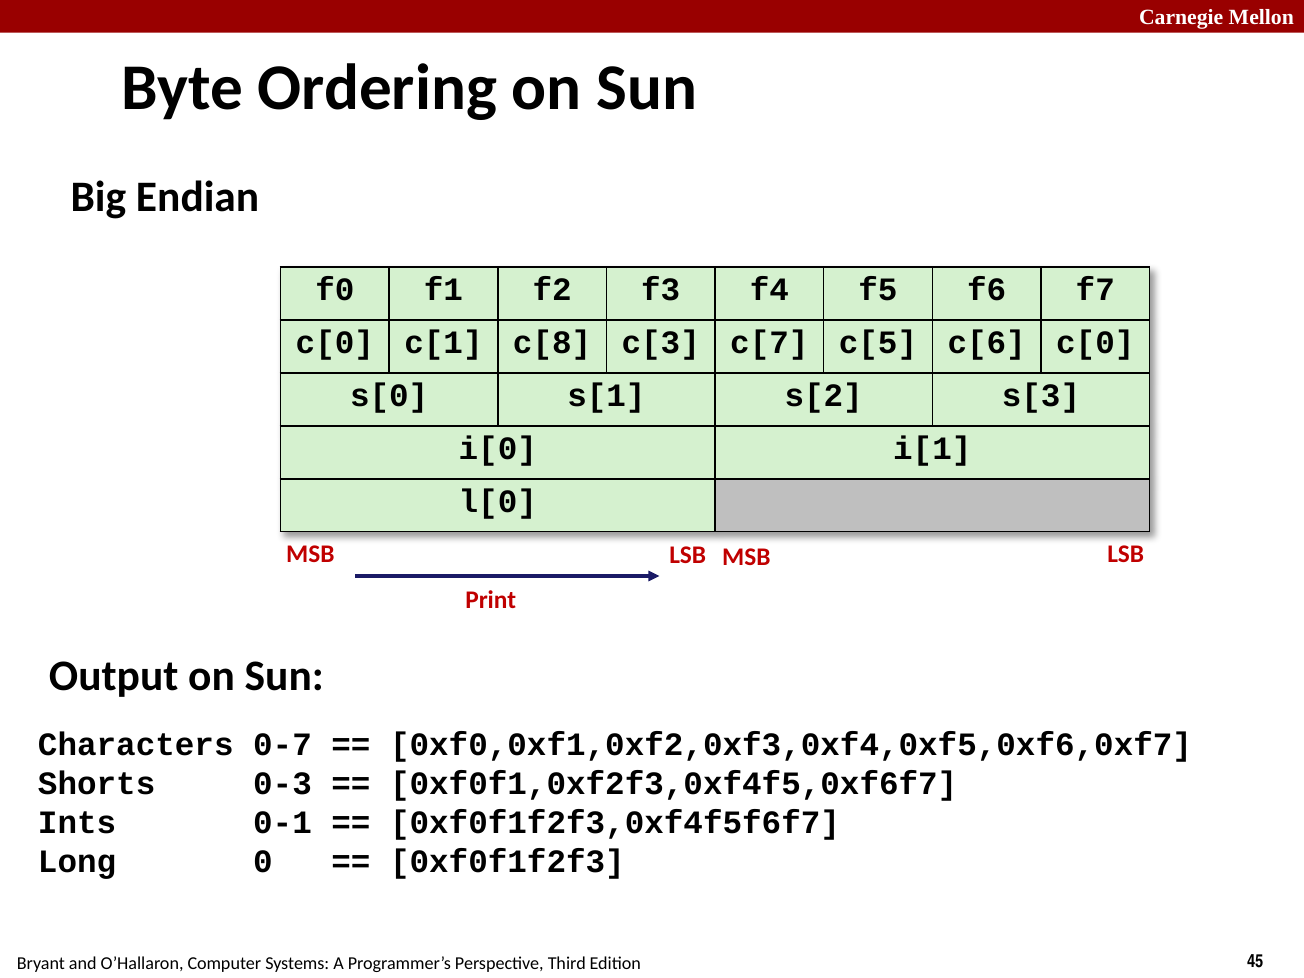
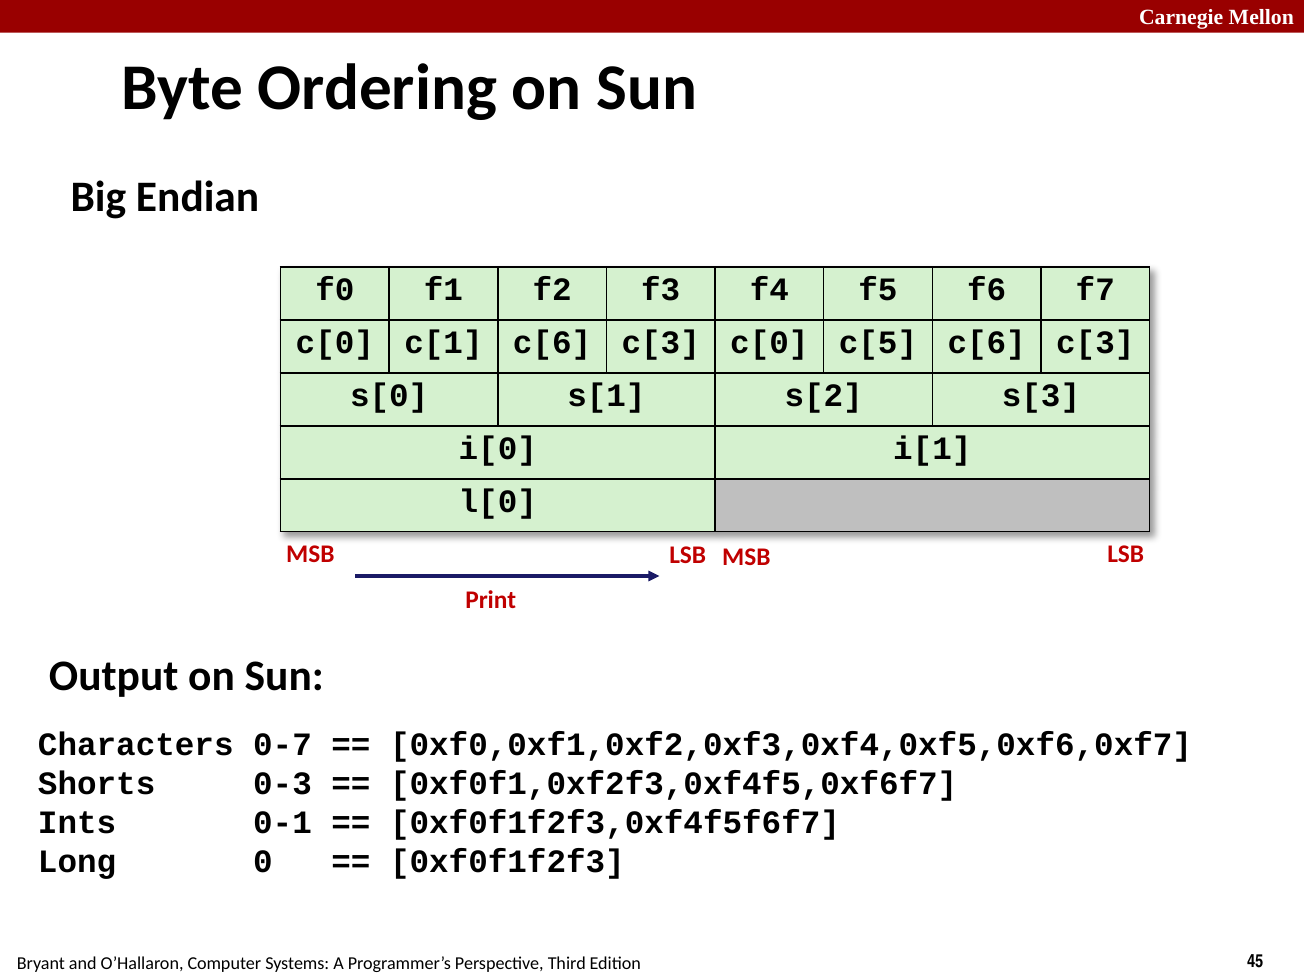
c[1 c[8: c[8 -> c[6
c[3 c[7: c[7 -> c[0
c[5 c[6 c[0: c[0 -> c[3
